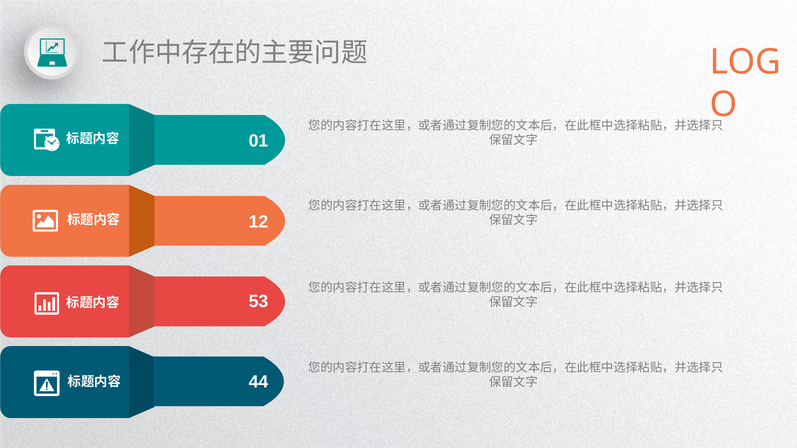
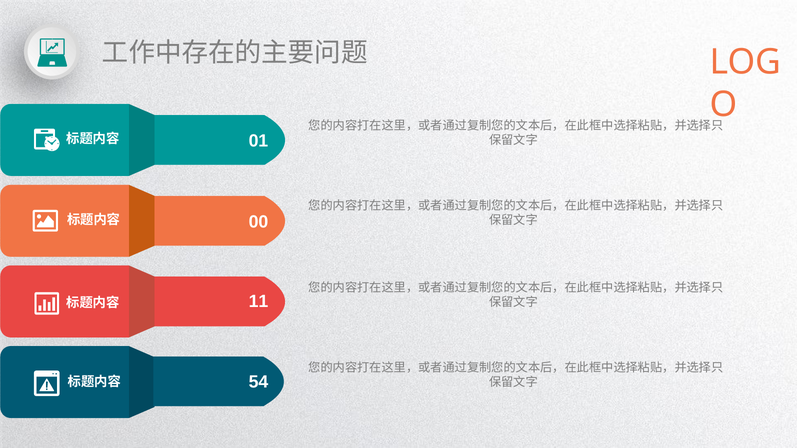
12: 12 -> 00
53: 53 -> 11
44: 44 -> 54
